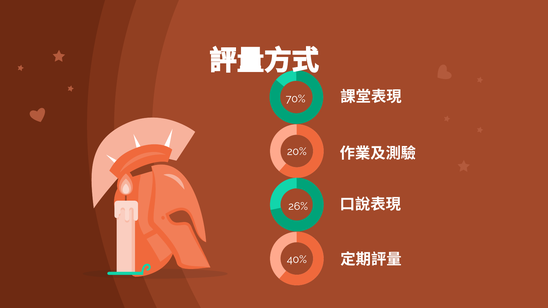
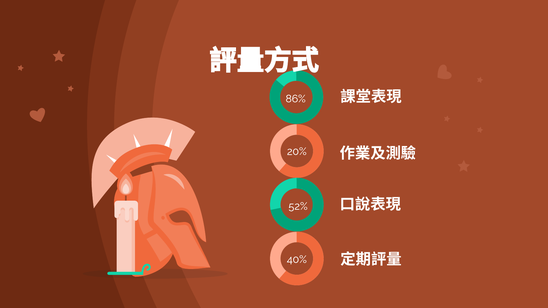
70%: 70% -> 86%
26%: 26% -> 52%
